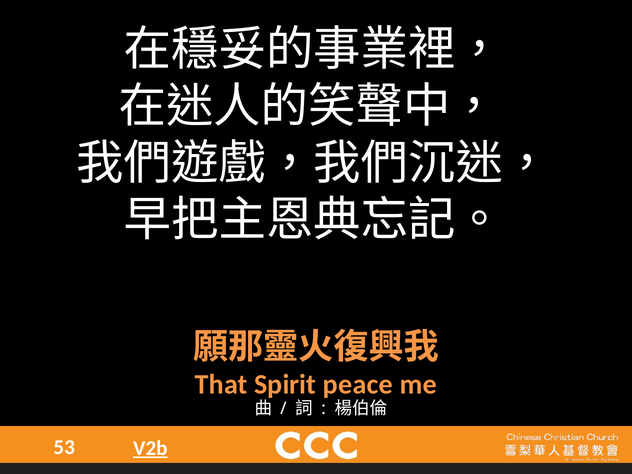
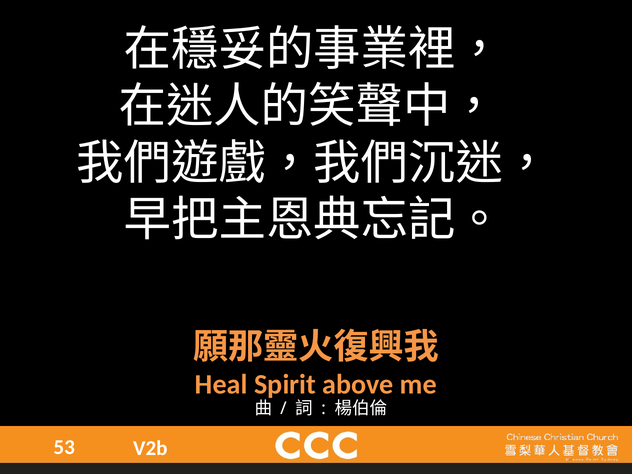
That: That -> Heal
peace: peace -> above
V2b underline: present -> none
